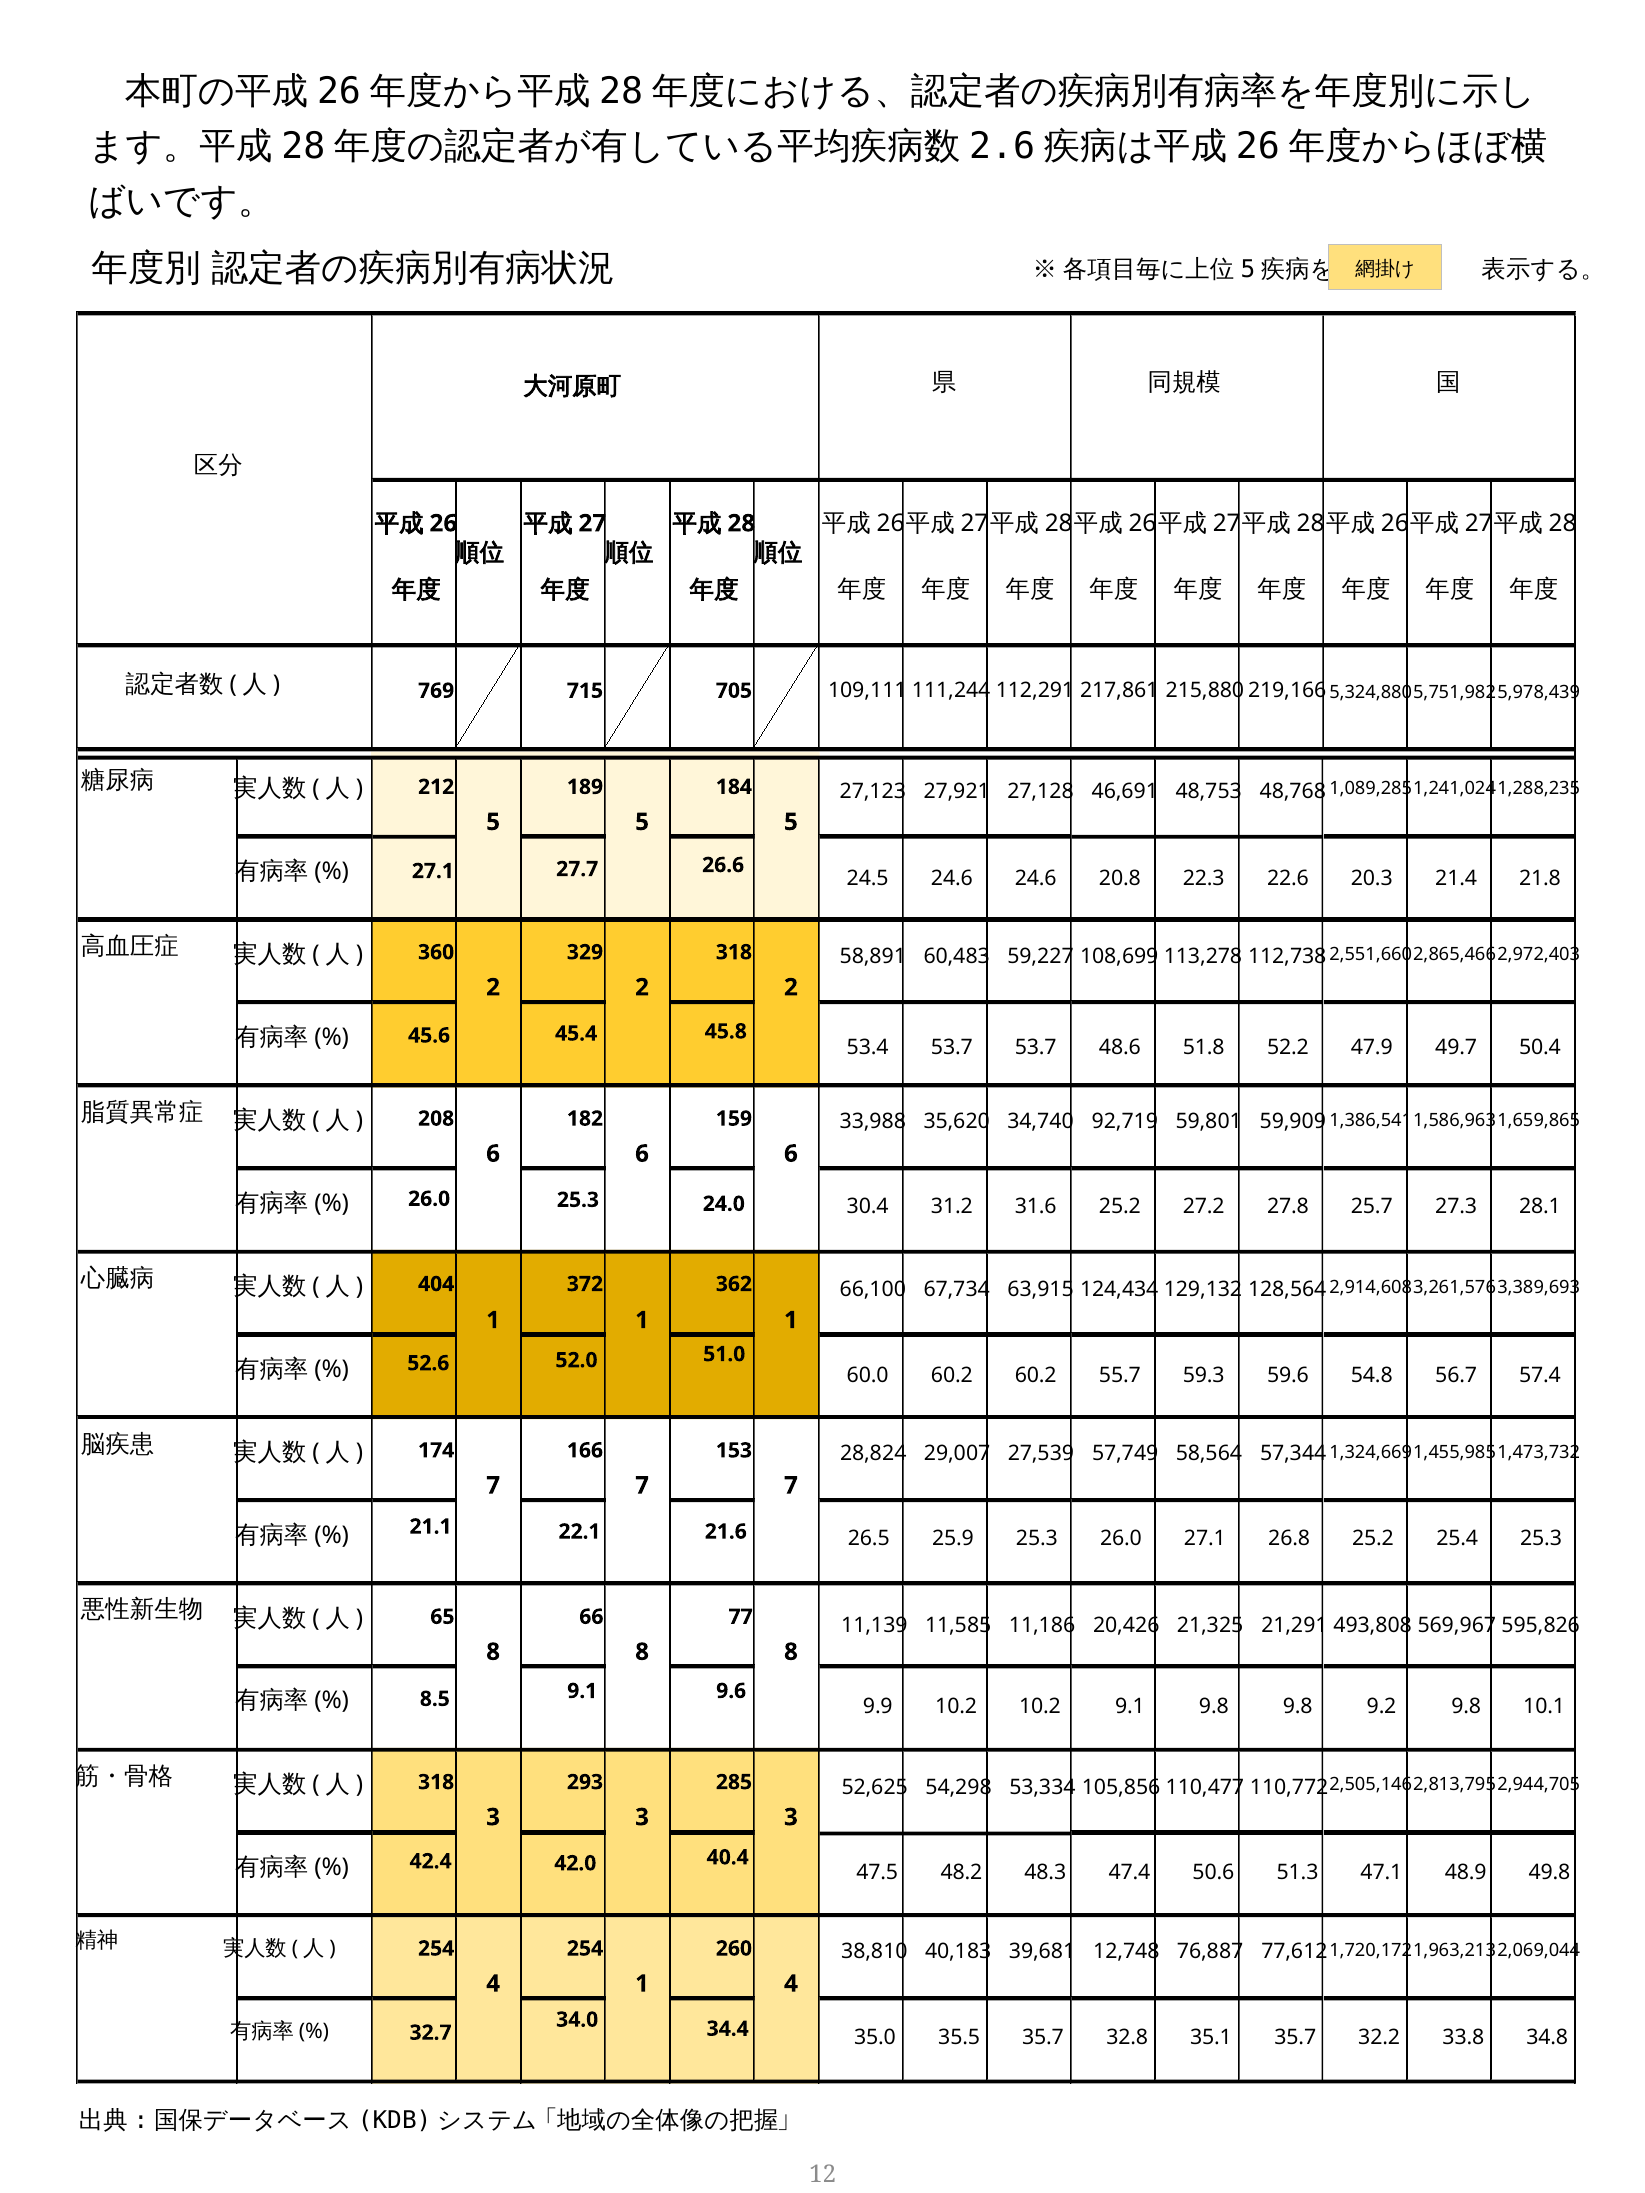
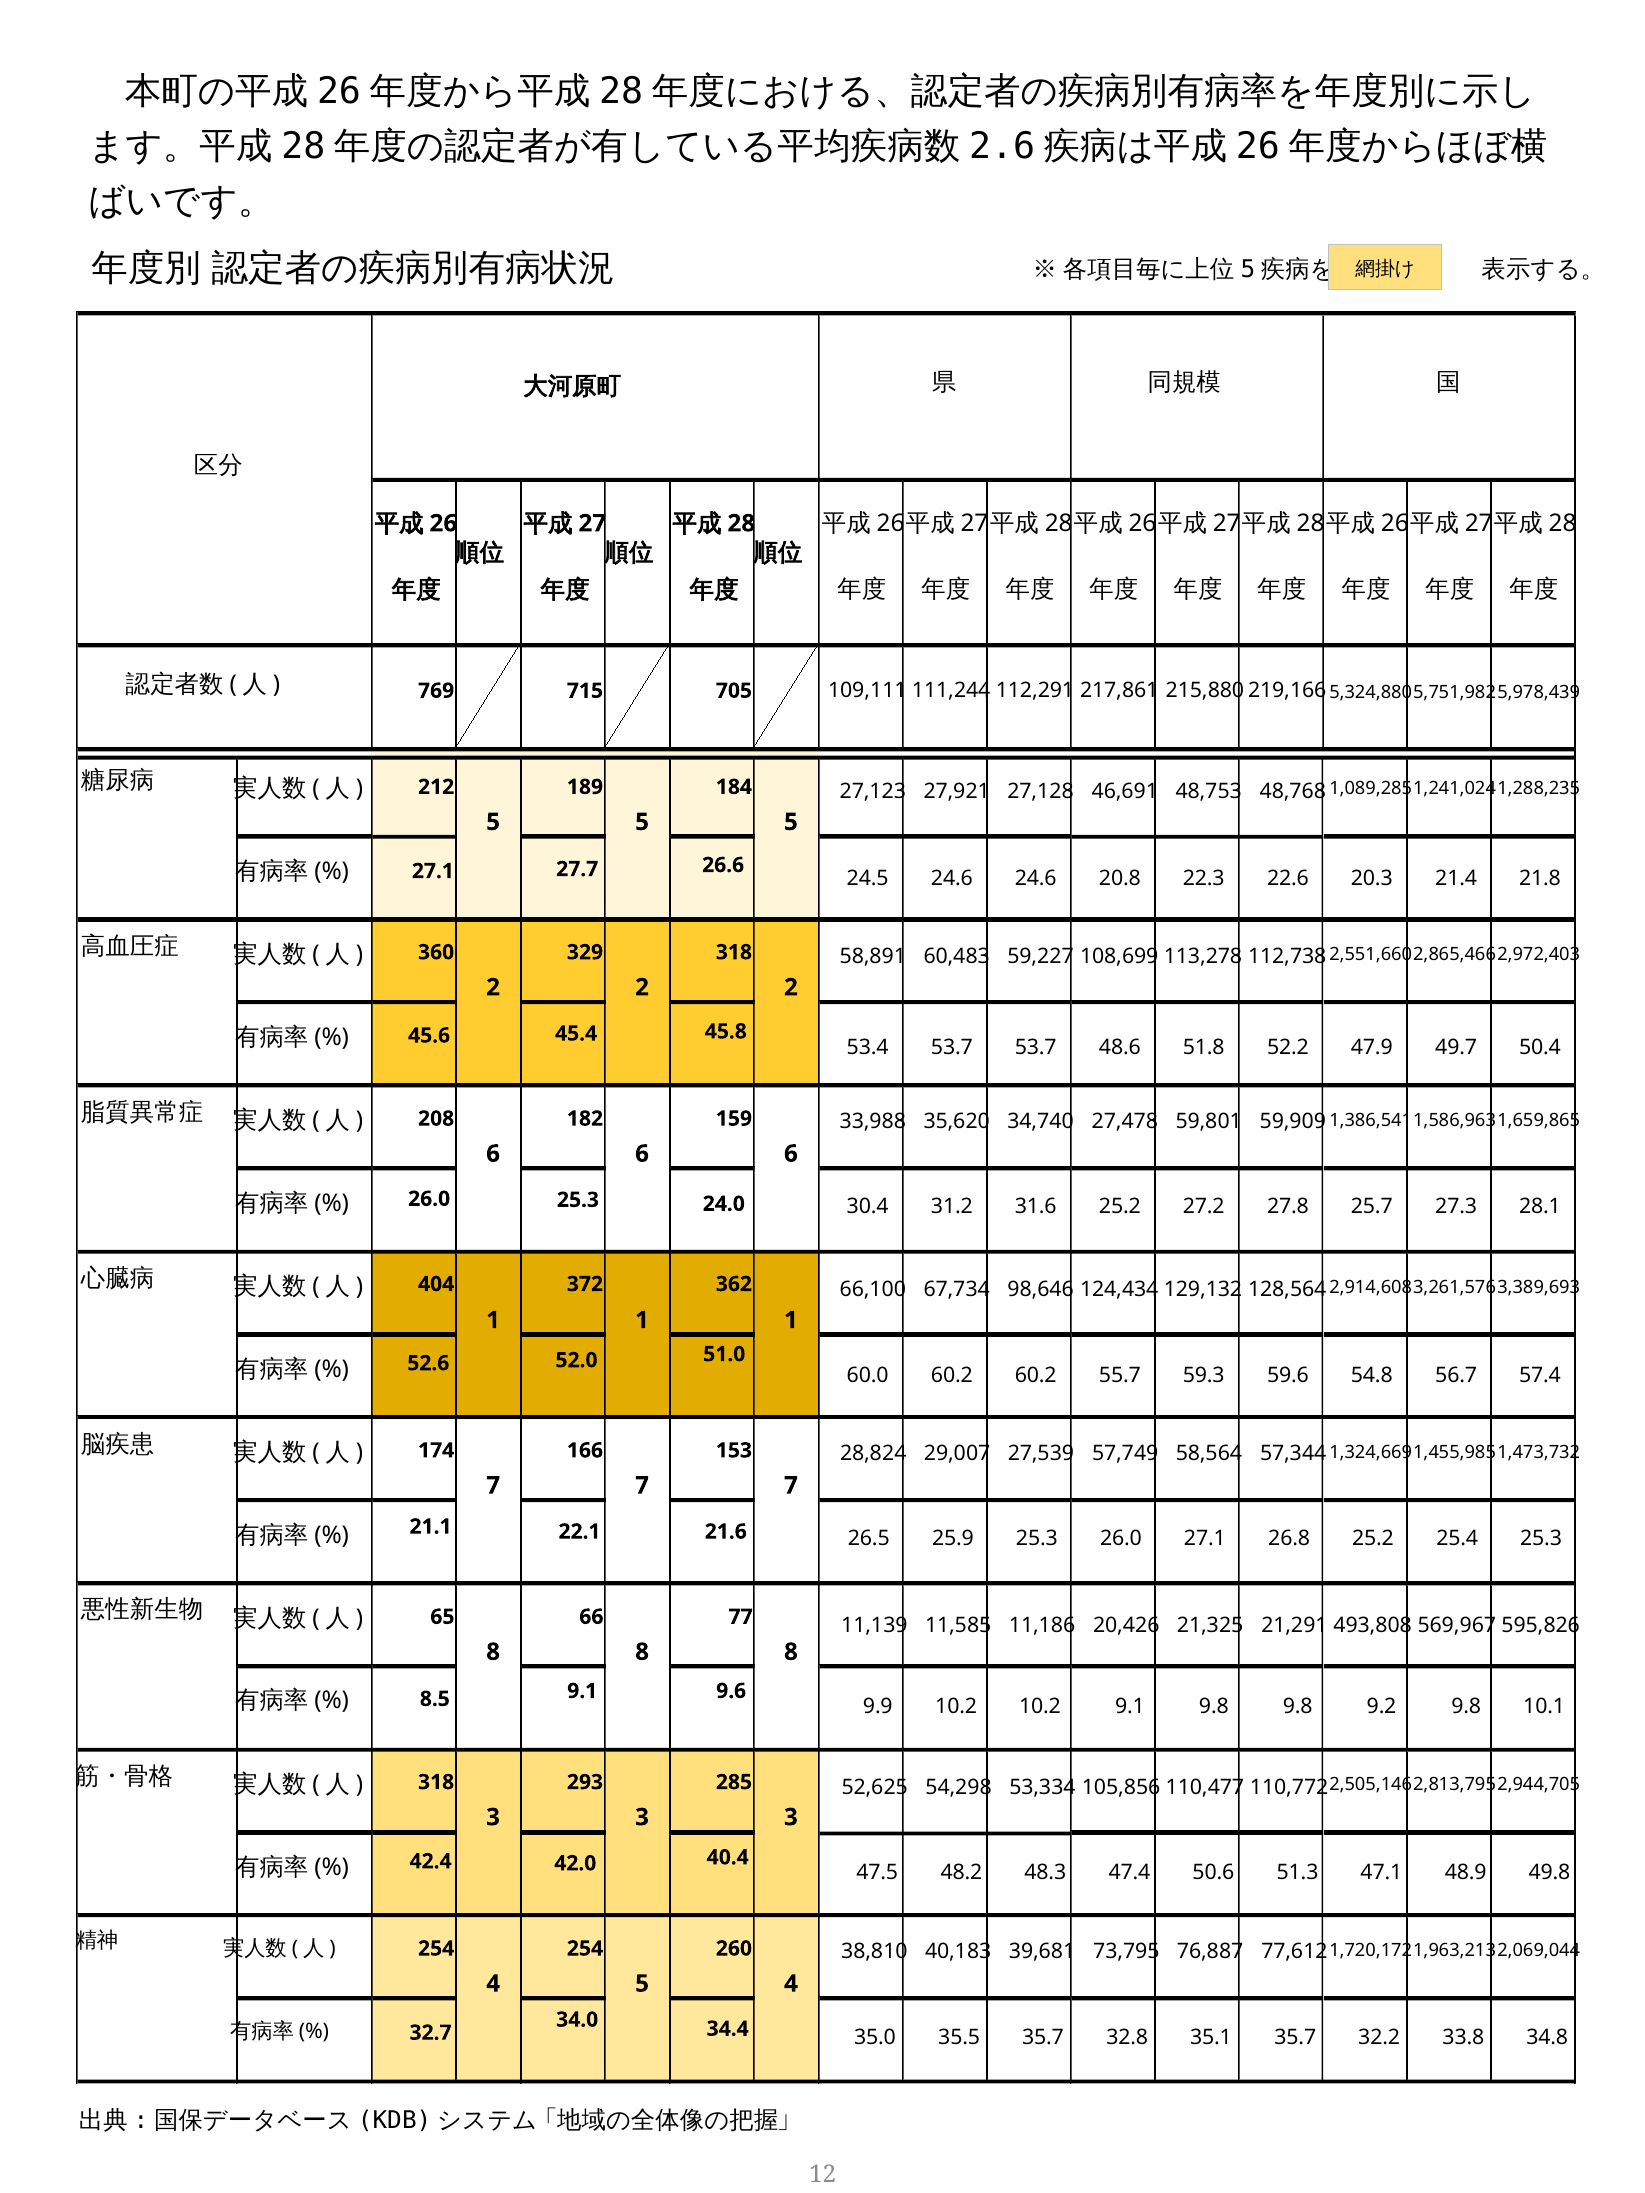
92,719: 92,719 -> 27,478
63,915: 63,915 -> 98,646
12,748: 12,748 -> 73,795
4 1: 1 -> 5
